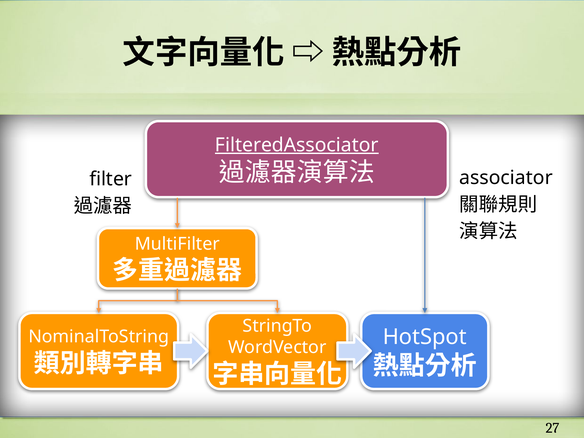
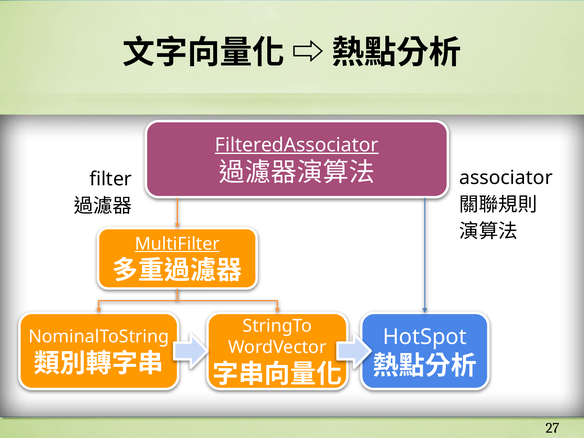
MultiFilter underline: none -> present
